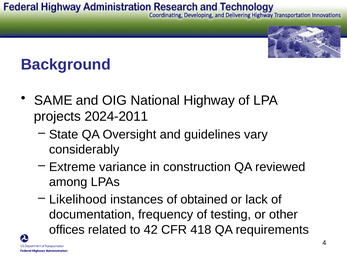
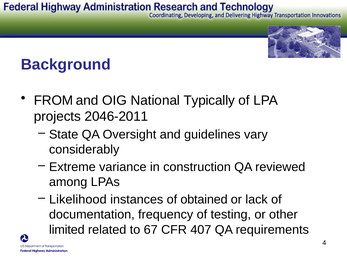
SAME: SAME -> FROM
Highway: Highway -> Typically
2024-2011: 2024-2011 -> 2046-2011
offices: offices -> limited
42: 42 -> 67
418: 418 -> 407
